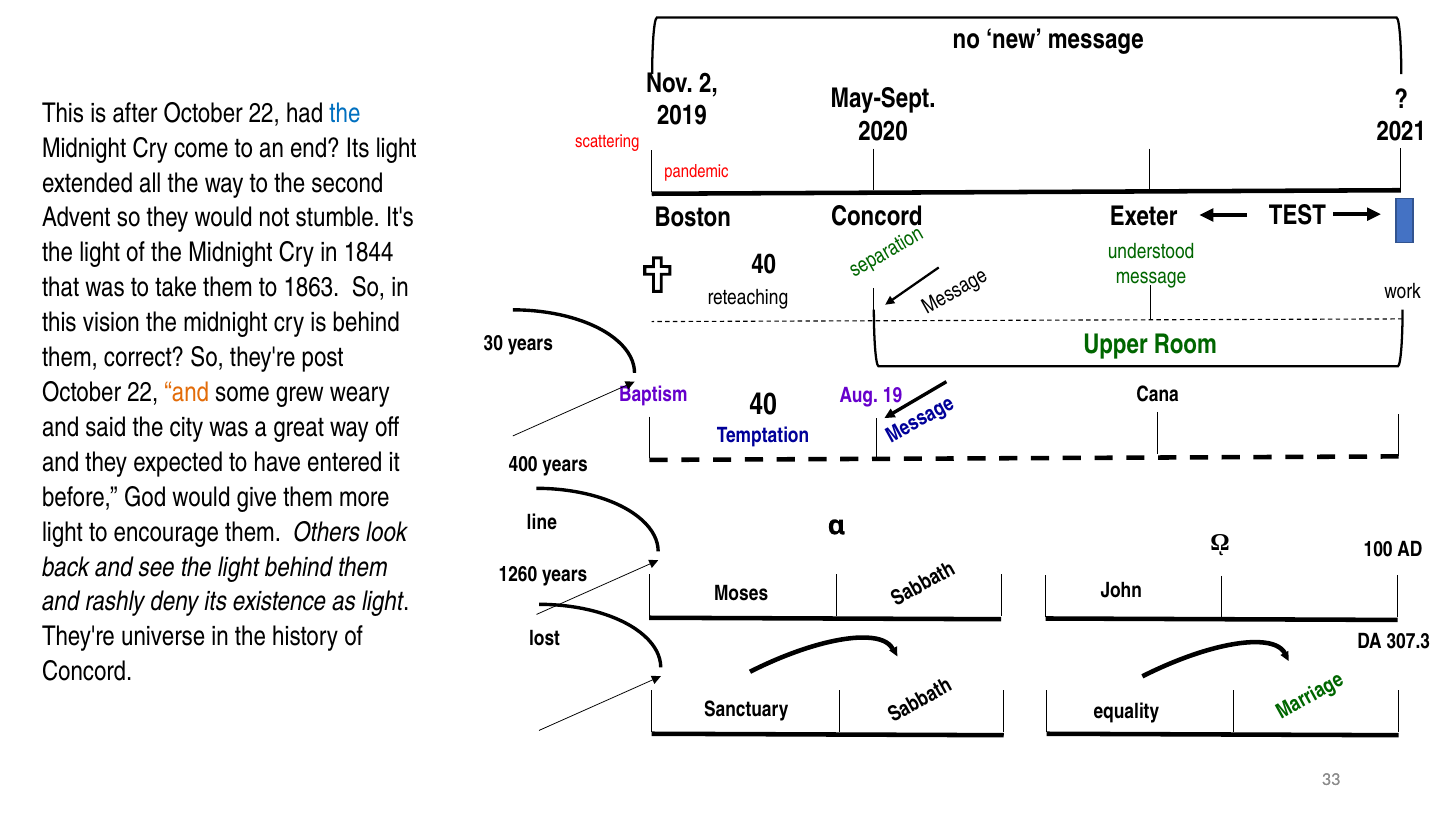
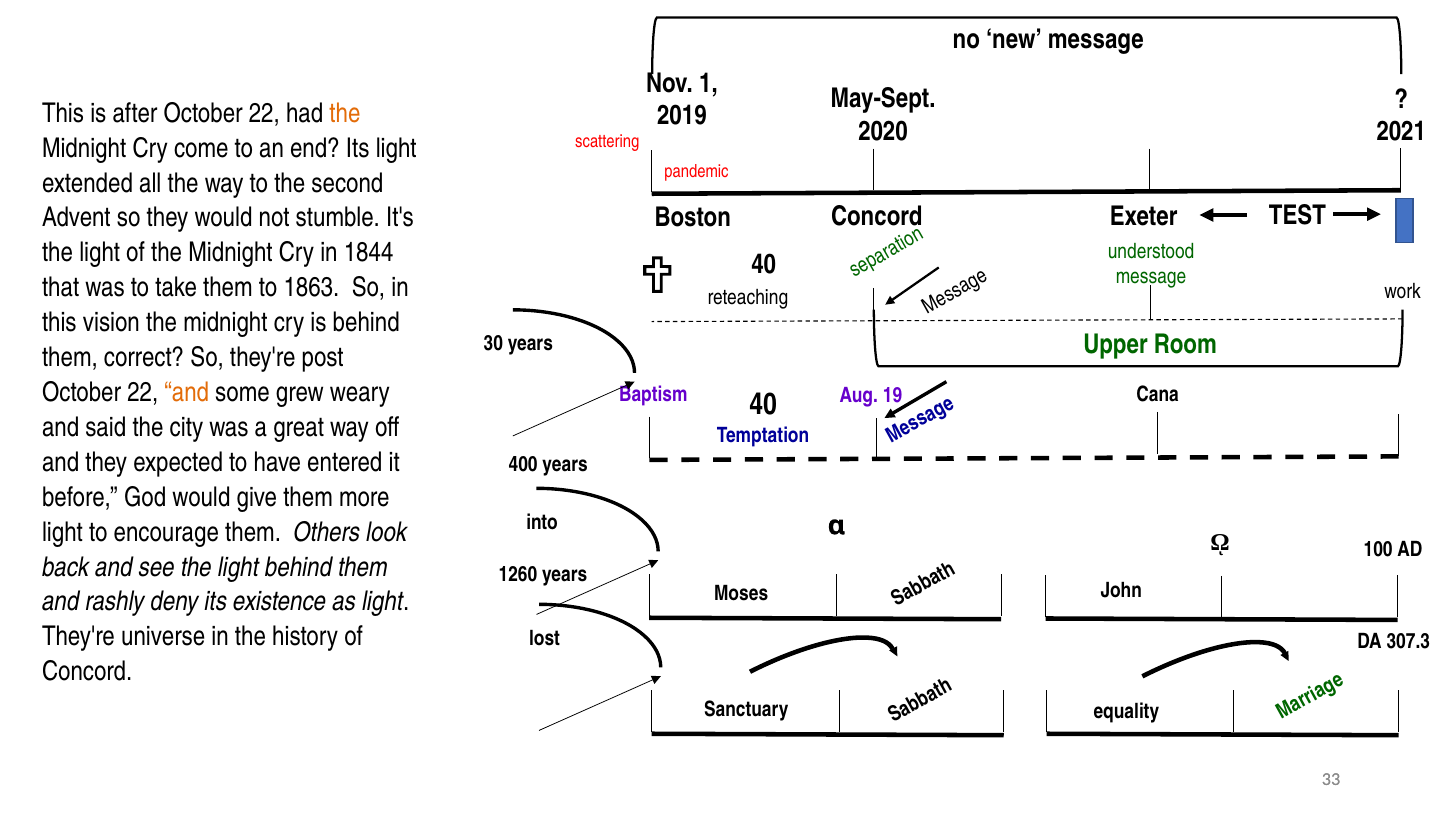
2: 2 -> 1
the at (345, 113) colour: blue -> orange
line: line -> into
